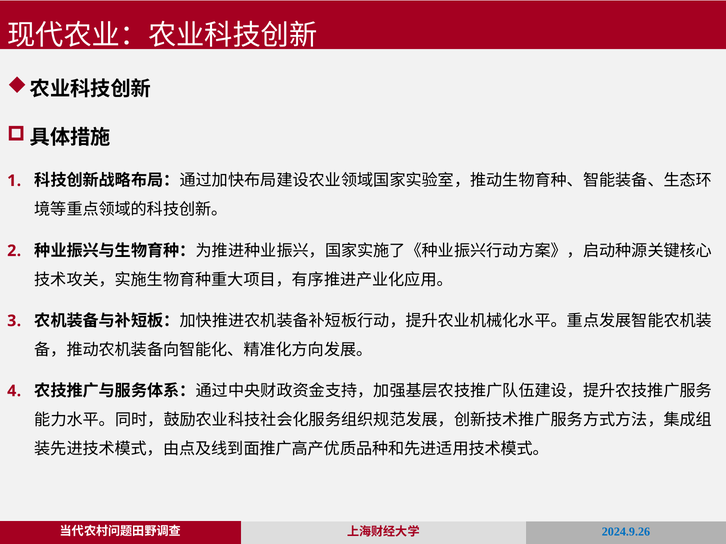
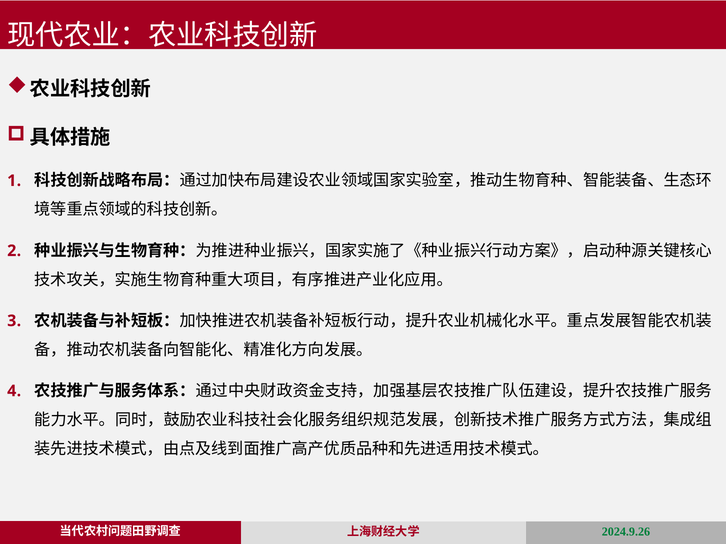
2024.9.26 colour: blue -> green
